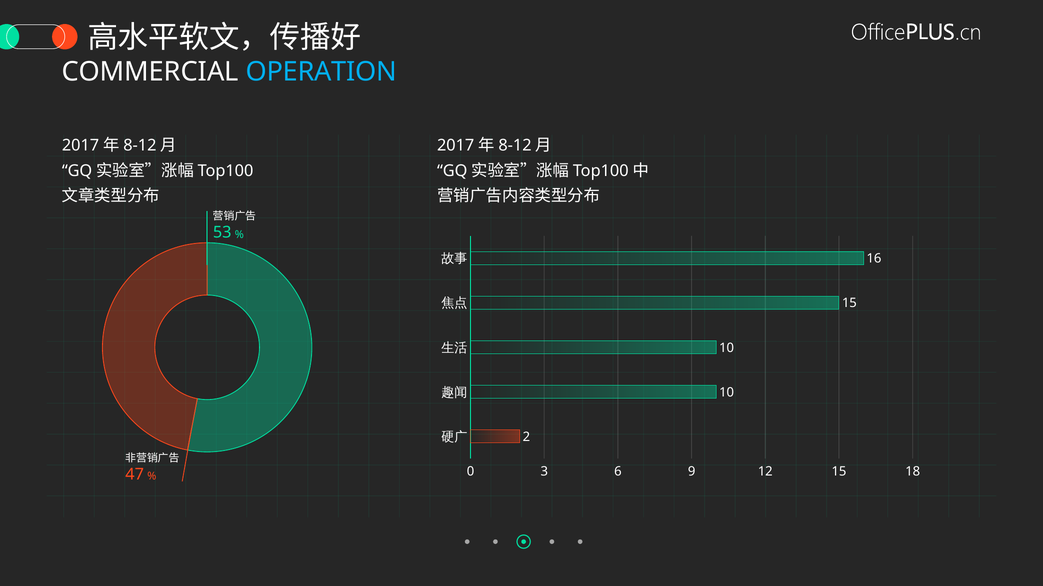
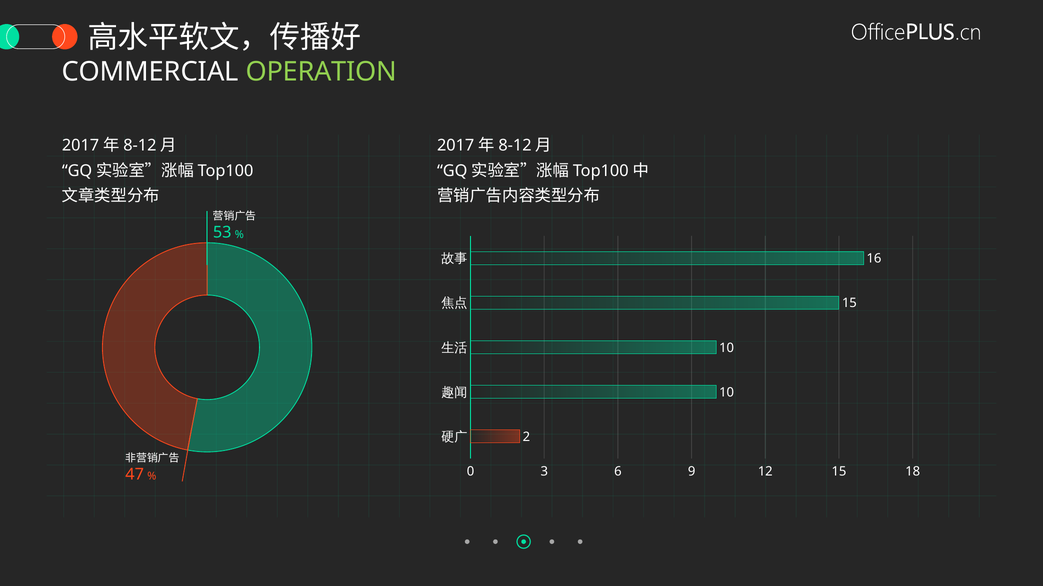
OPERATION colour: light blue -> light green
